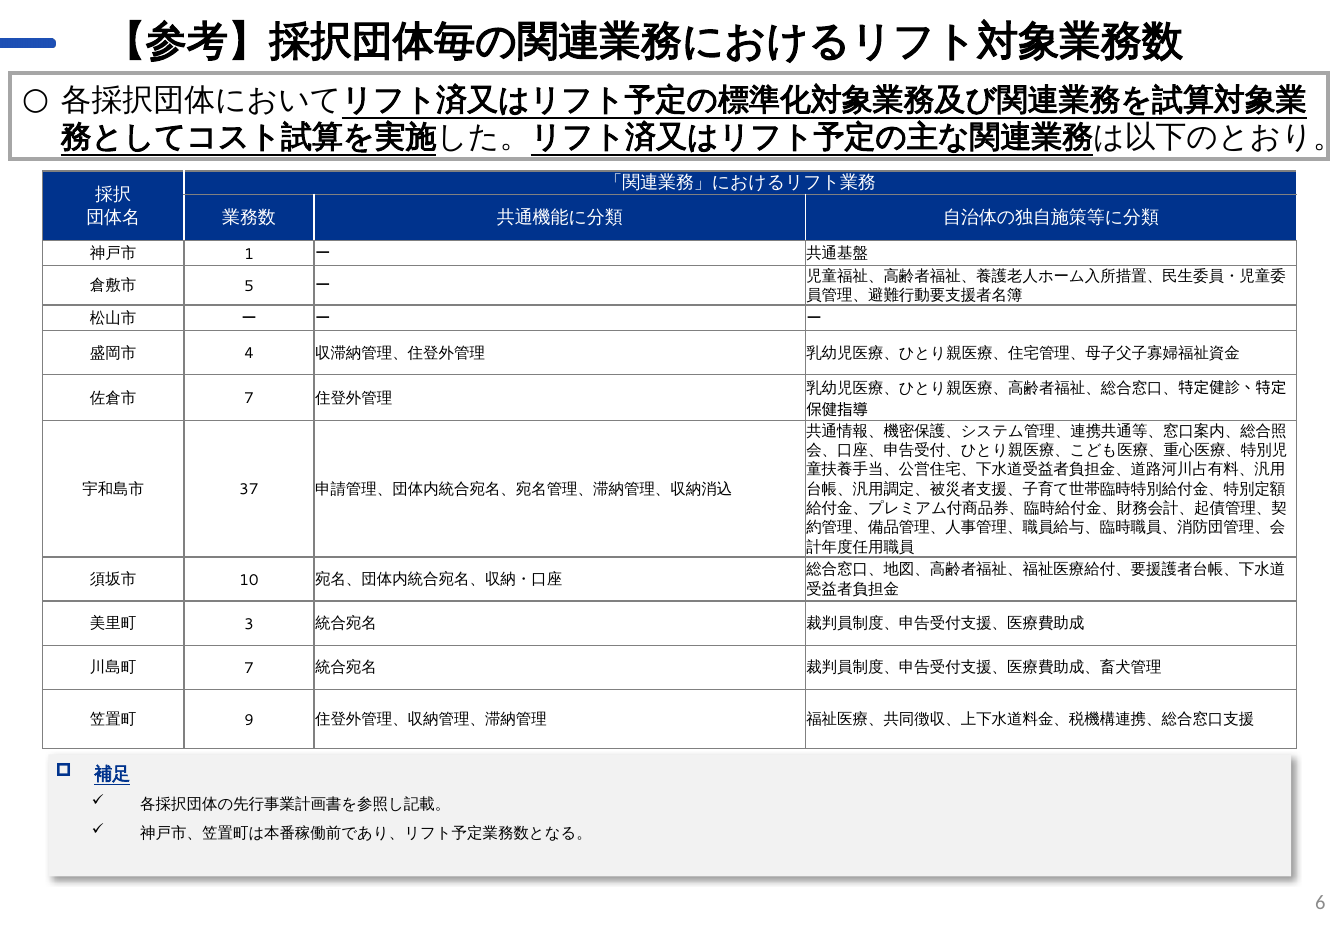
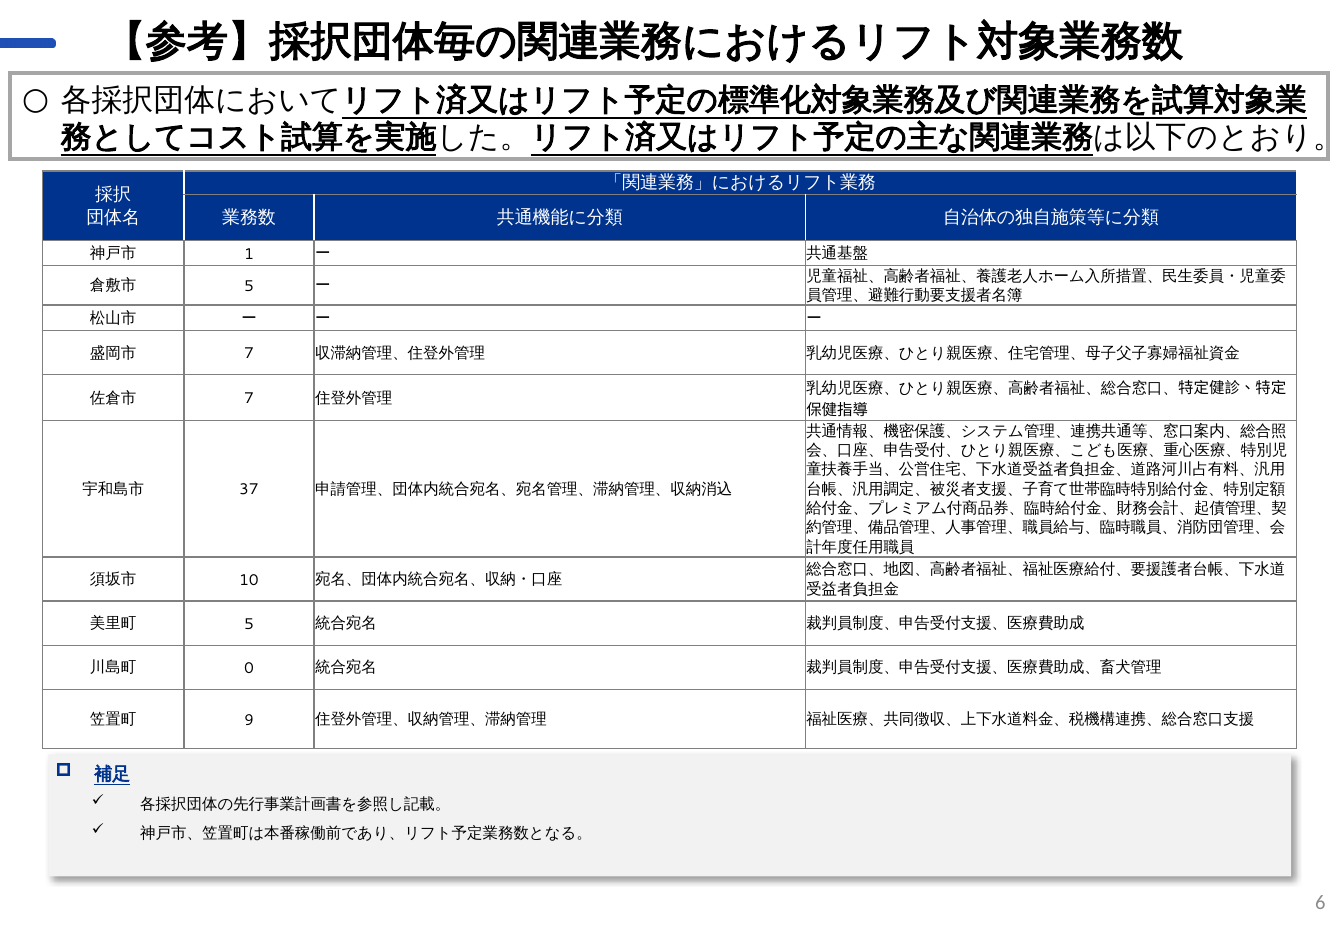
4 at (249, 354): 4 -> 7
3 at (249, 624): 3 -> 5
7 at (249, 669): 7 -> 0
